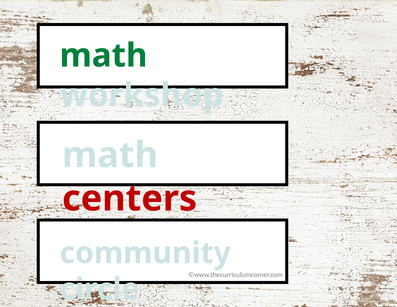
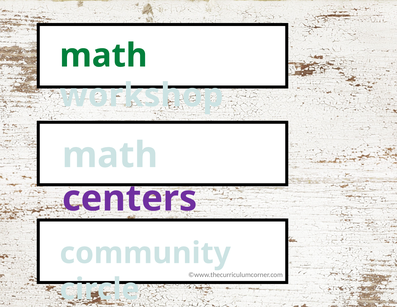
centers colour: red -> purple
